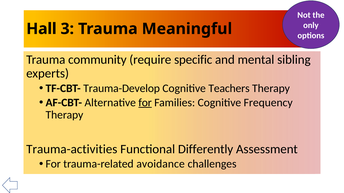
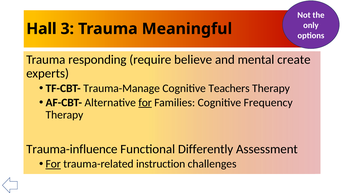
community: community -> responding
specific: specific -> believe
sibling: sibling -> create
Trauma-Develop: Trauma-Develop -> Trauma-Manage
Trauma-activities: Trauma-activities -> Trauma-influence
For at (53, 164) underline: none -> present
avoidance: avoidance -> instruction
